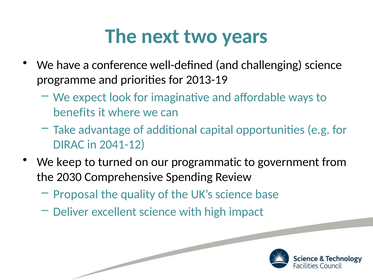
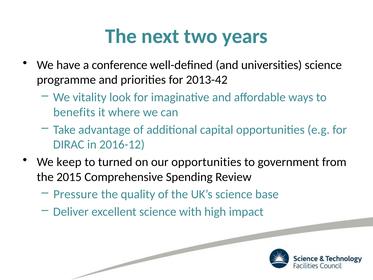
challenging: challenging -> universities
2013-19: 2013-19 -> 2013-42
expect: expect -> vitality
2041-12: 2041-12 -> 2016-12
our programmatic: programmatic -> opportunities
2030: 2030 -> 2015
Proposal: Proposal -> Pressure
